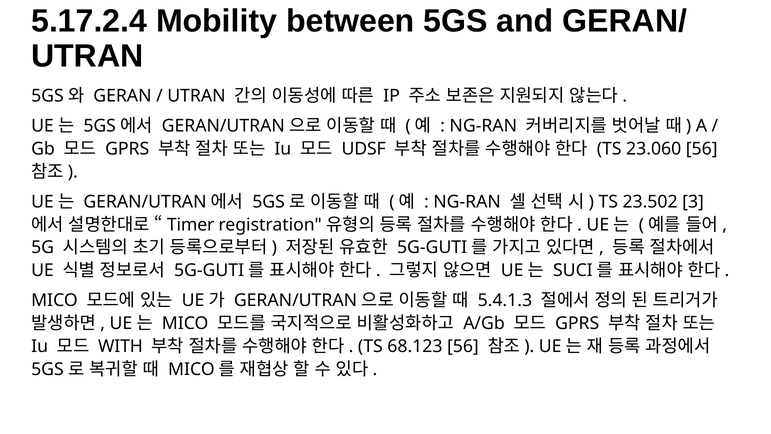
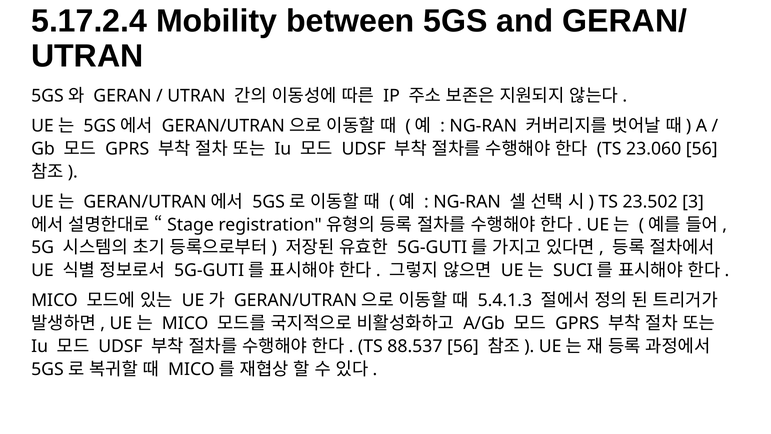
Timer: Timer -> Stage
WITH at (120, 346): WITH -> UDSF
68.123: 68.123 -> 88.537
